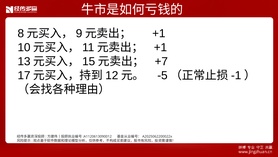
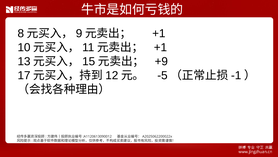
+7: +7 -> +9
